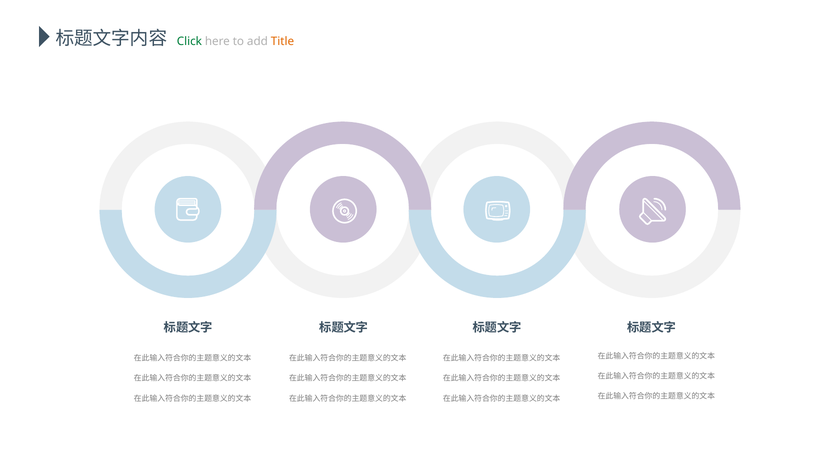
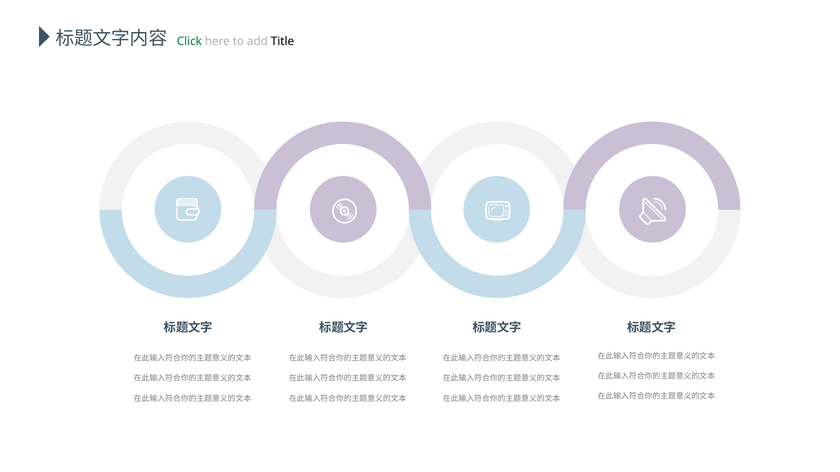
Title colour: orange -> black
